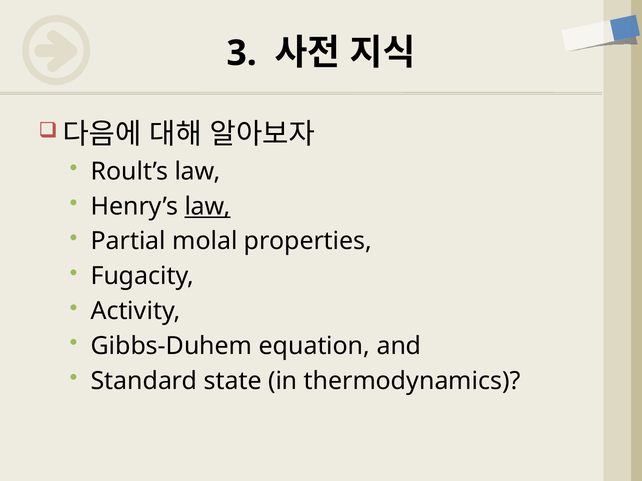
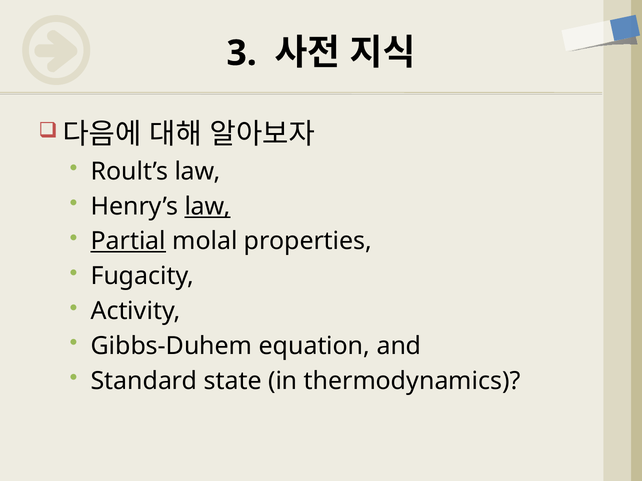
Partial underline: none -> present
